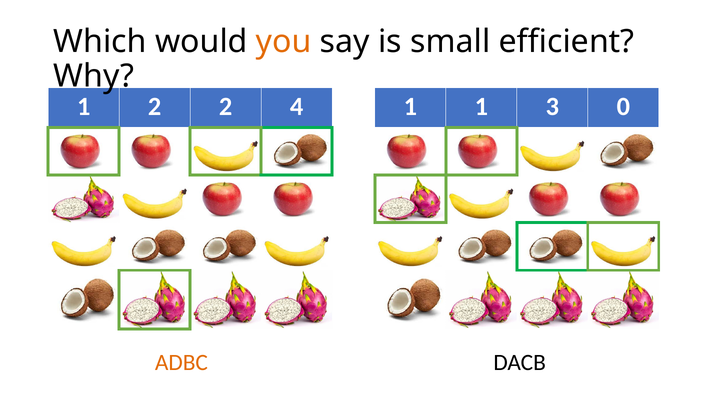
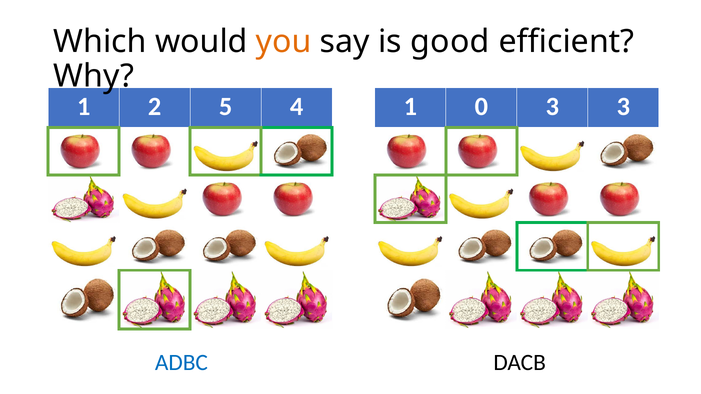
small: small -> good
2 2: 2 -> 5
1 1: 1 -> 0
3 0: 0 -> 3
ADBC colour: orange -> blue
